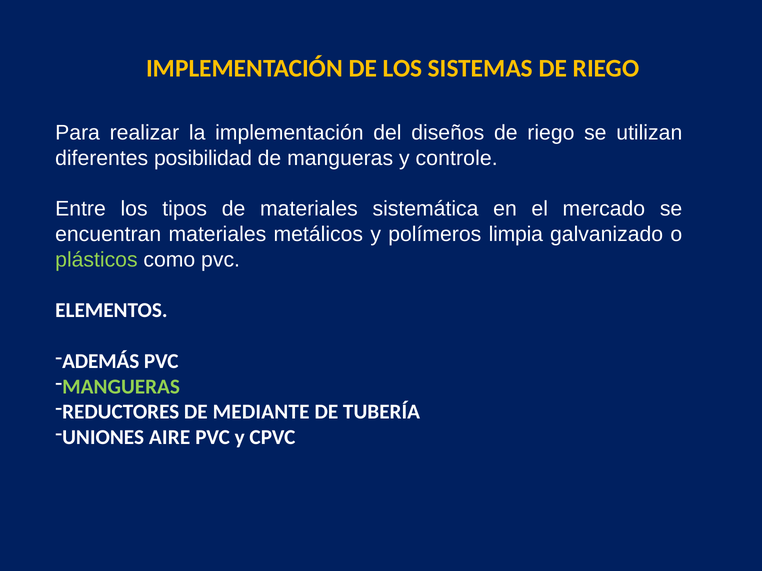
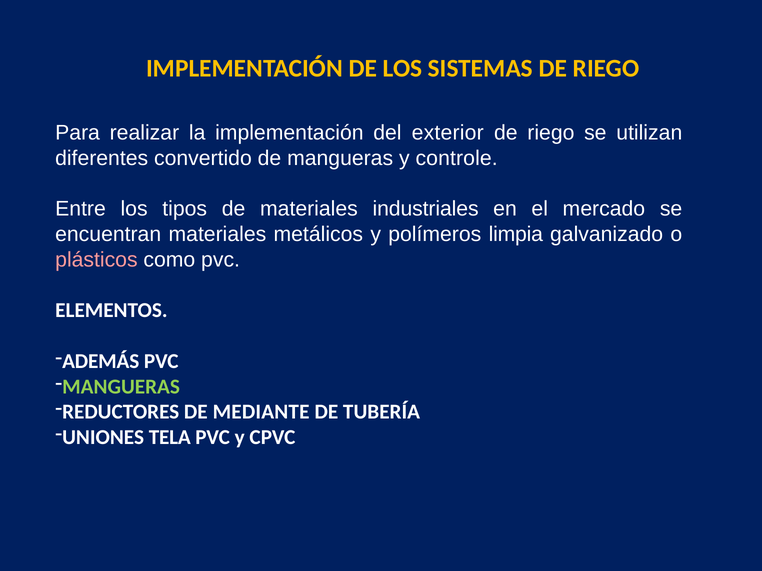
diseños: diseños -> exterior
posibilidad: posibilidad -> convertido
sistemática: sistemática -> industriales
plásticos colour: light green -> pink
AIRE: AIRE -> TELA
